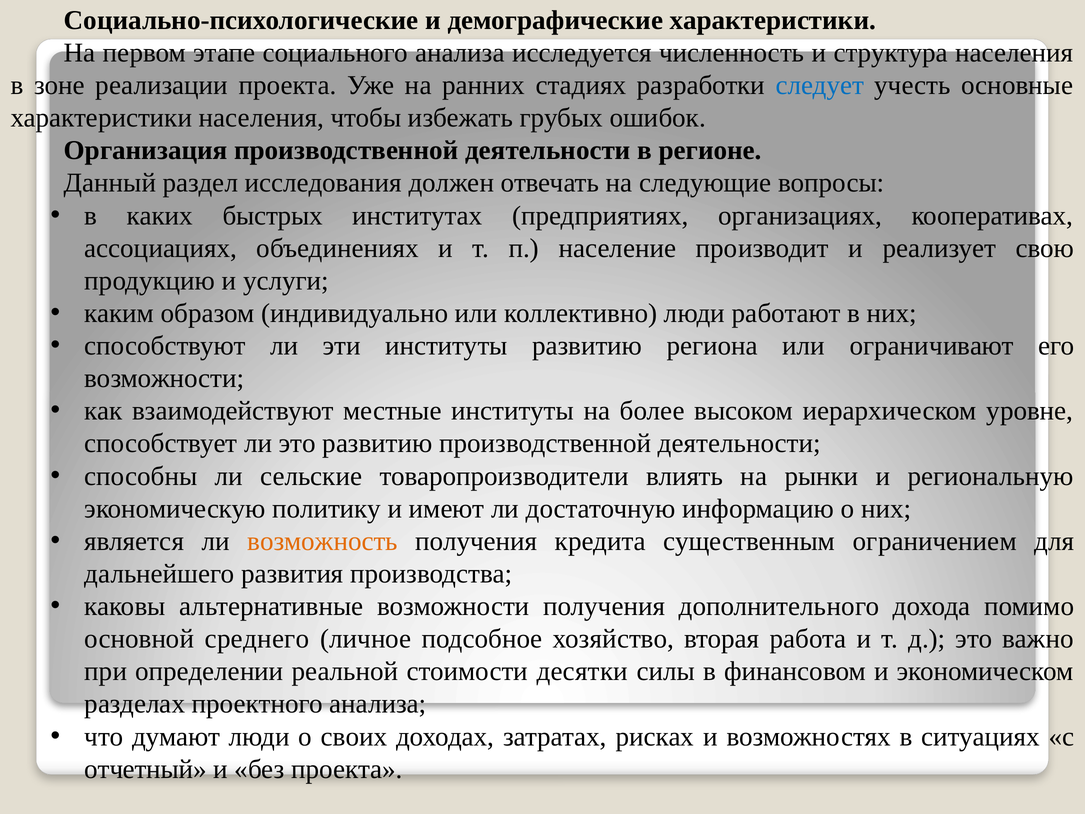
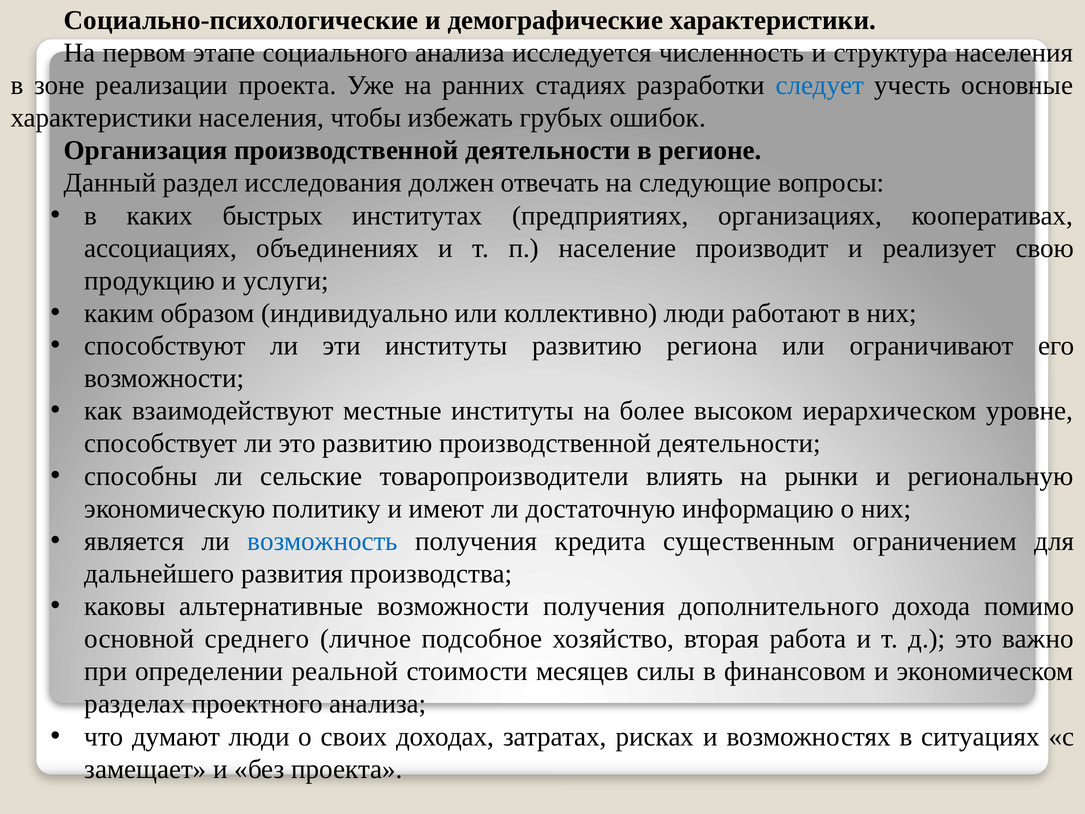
возможность colour: orange -> blue
десятки: десятки -> месяцев
отчетный: отчетный -> замещает
